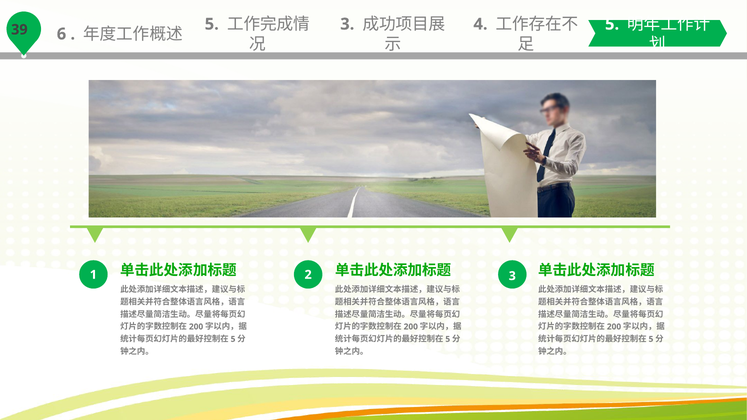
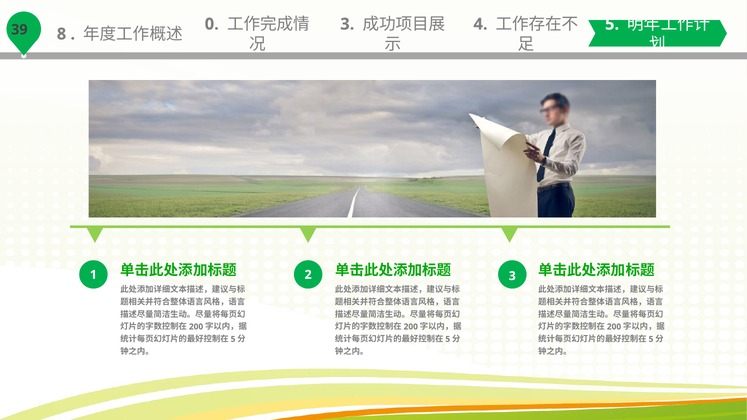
6: 6 -> 8
5 at (212, 24): 5 -> 0
